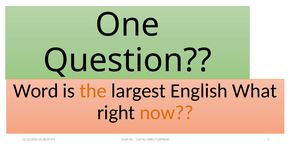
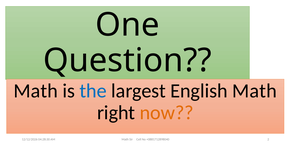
Word at (36, 91): Word -> Math
the colour: orange -> blue
English What: What -> Math
